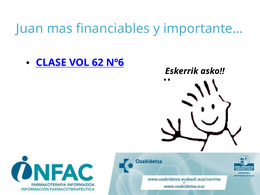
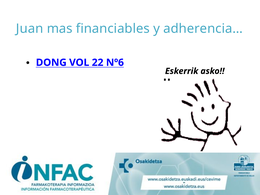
importante…: importante… -> adherencia…
CLASE: CLASE -> DONG
62: 62 -> 22
